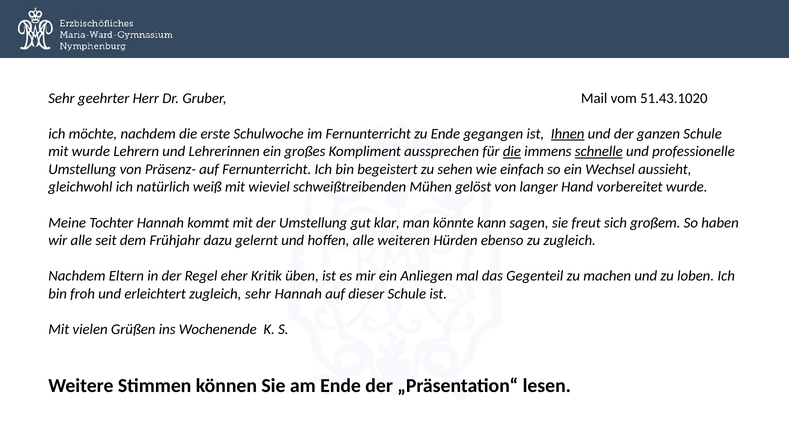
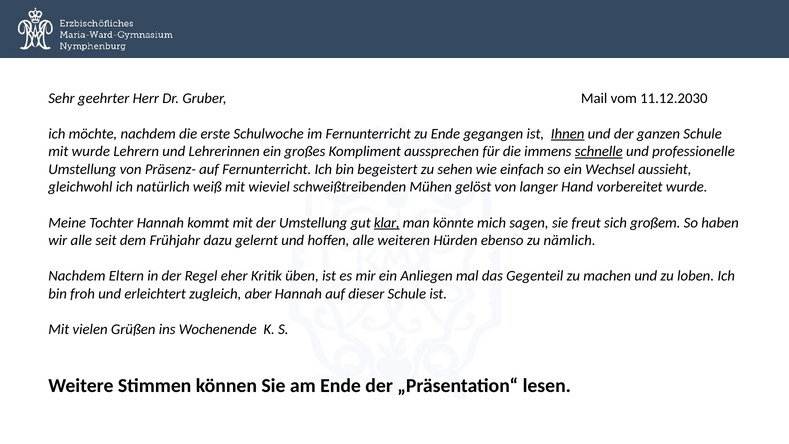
51.43.1020: 51.43.1020 -> 11.12.2030
die at (512, 152) underline: present -> none
klar underline: none -> present
kann: kann -> mich
zu zugleich: zugleich -> nämlich
zugleich sehr: sehr -> aber
